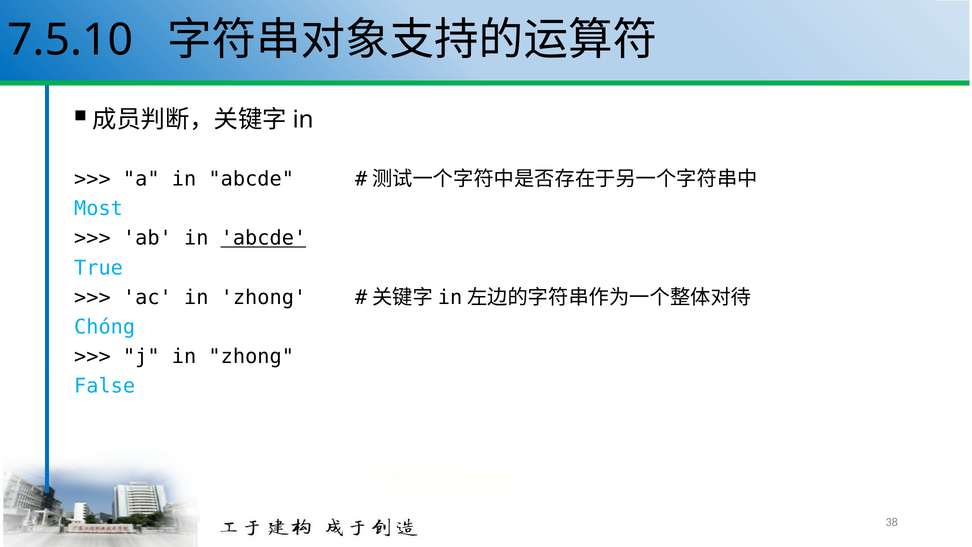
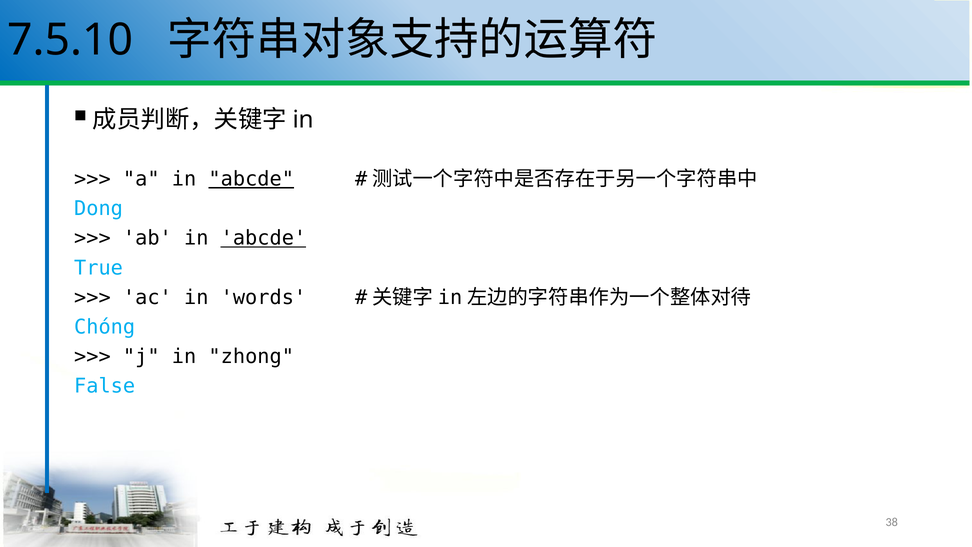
abcde at (251, 179) underline: none -> present
Most: Most -> Dong
ac in zhong: zhong -> words
